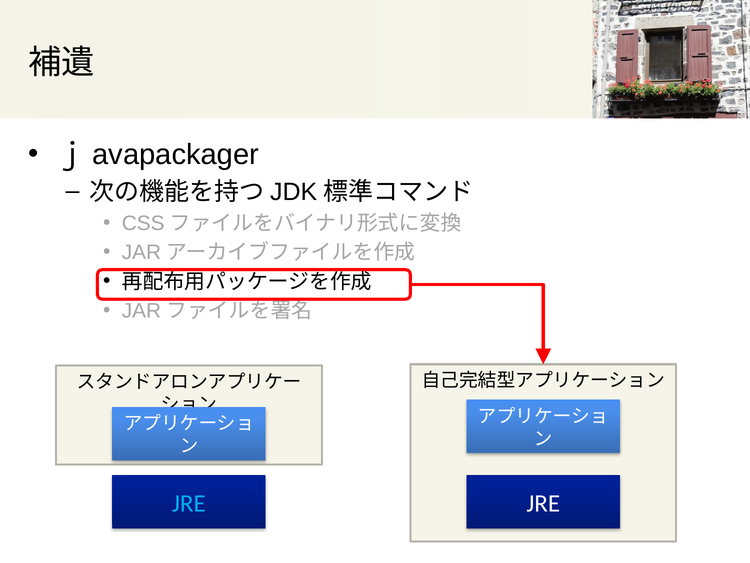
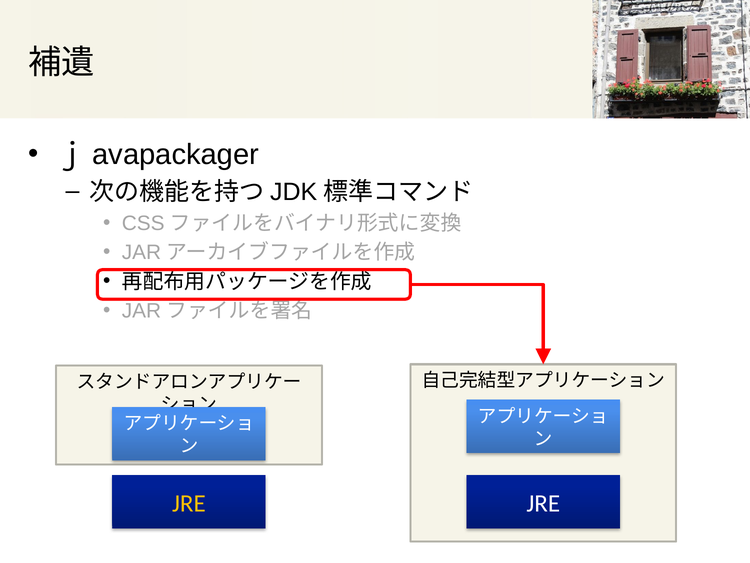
JRE at (189, 503) colour: light blue -> yellow
